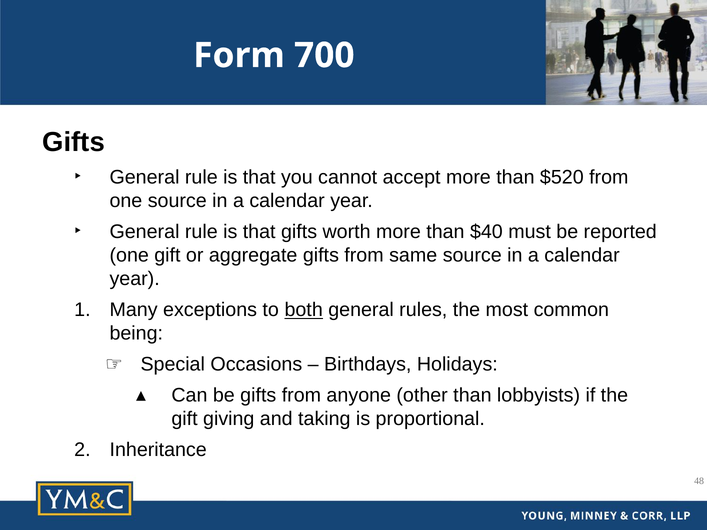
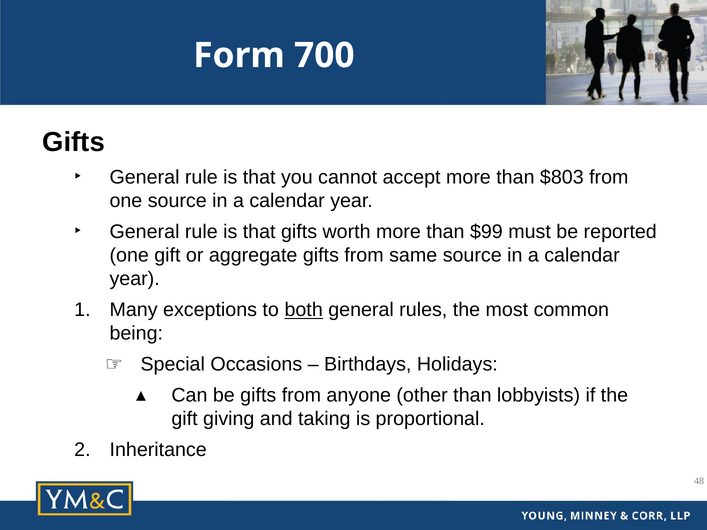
$520: $520 -> $803
$40: $40 -> $99
